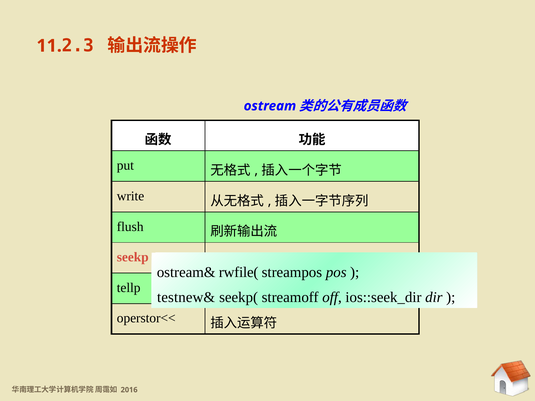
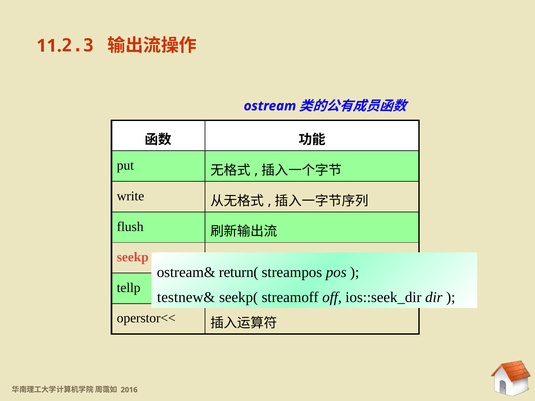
rwfile(: rwfile( -> return(
